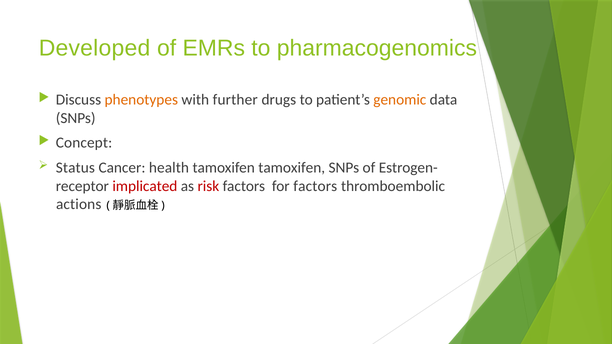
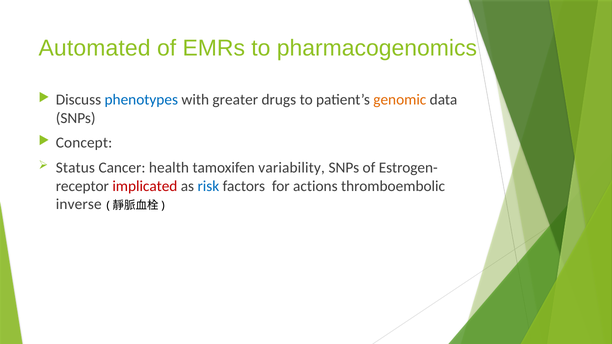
Developed: Developed -> Automated
phenotypes colour: orange -> blue
further: further -> greater
tamoxifen tamoxifen: tamoxifen -> variability
risk colour: red -> blue
for factors: factors -> actions
actions: actions -> inverse
